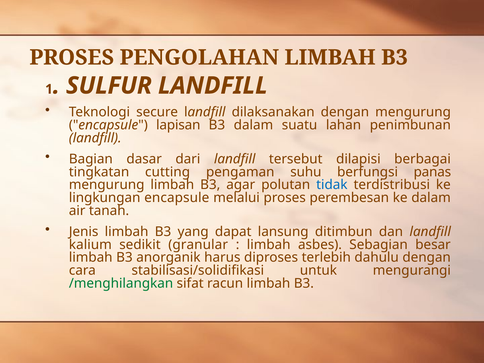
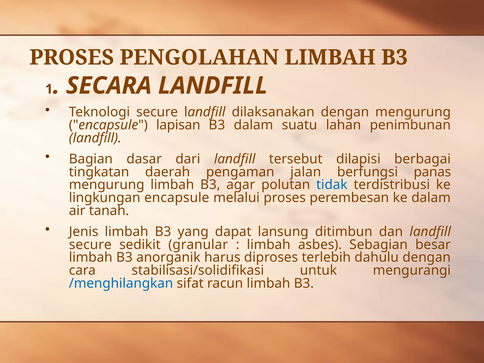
SULFUR: SULFUR -> SECARA
cutting: cutting -> daerah
suhu: suhu -> jalan
kalium at (90, 245): kalium -> secure
/menghilangkan colour: green -> blue
